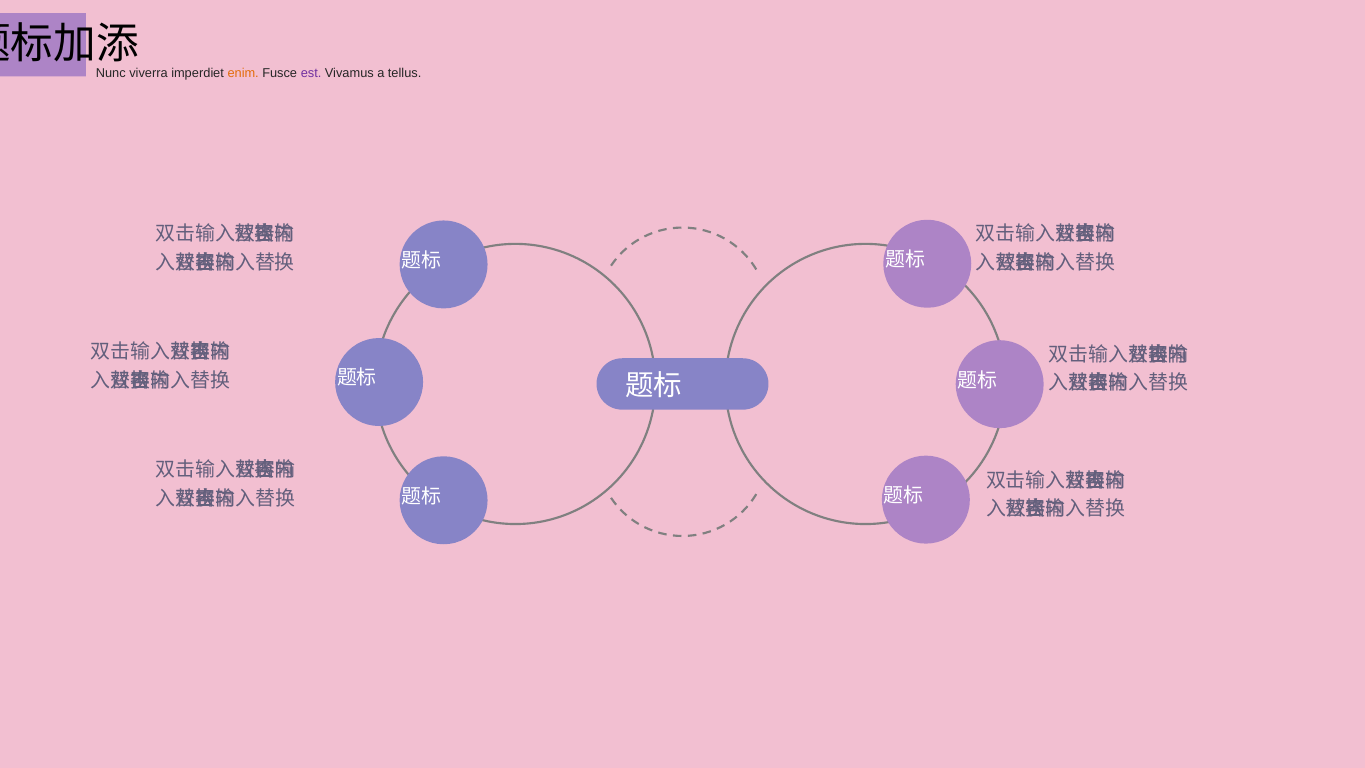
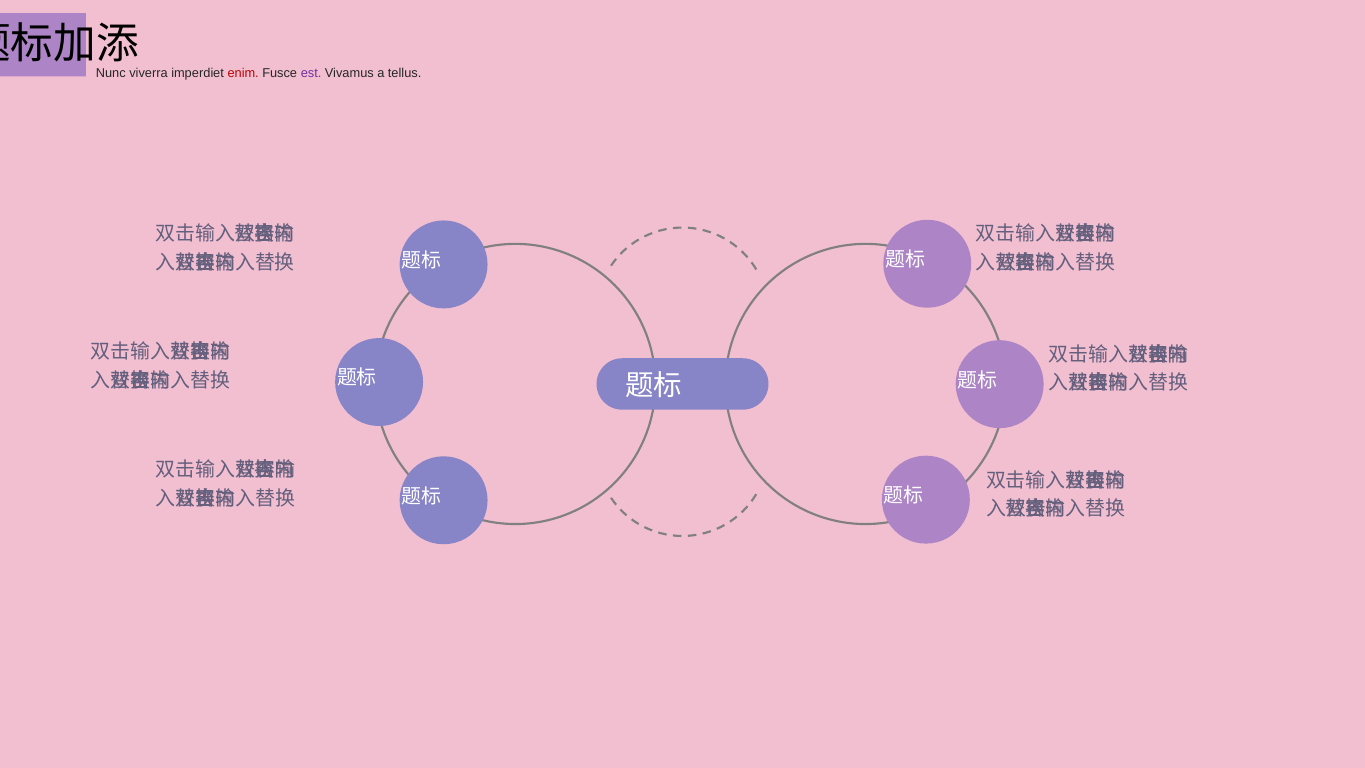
enim colour: orange -> red
